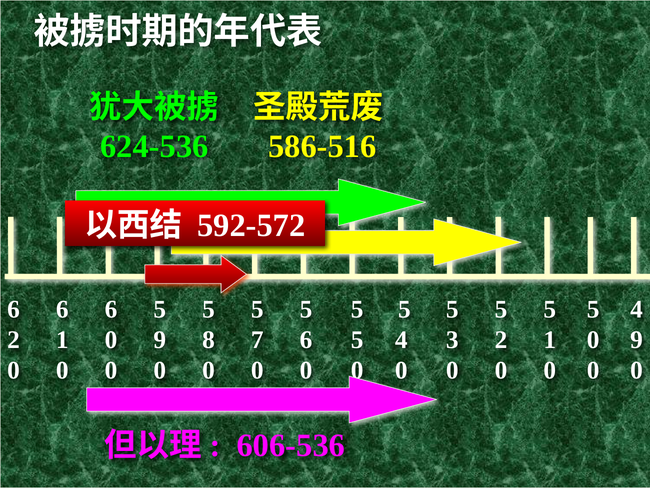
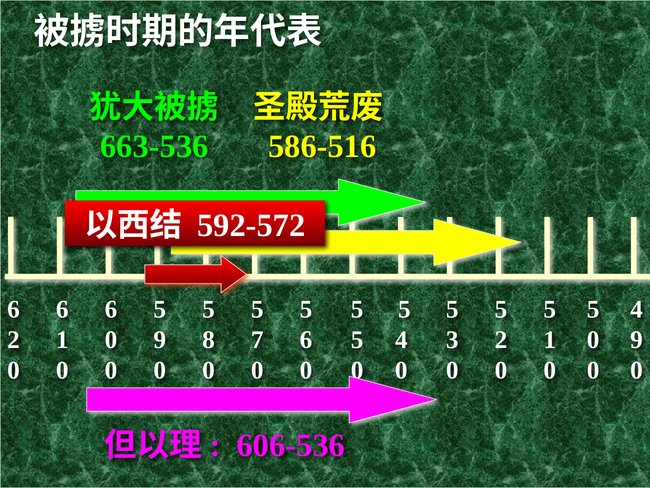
624-536: 624-536 -> 663-536
